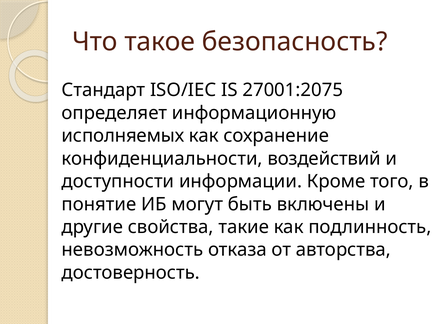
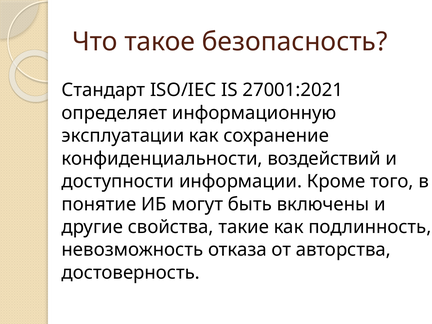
27001:2075: 27001:2075 -> 27001:2021
исполняемых: исполняемых -> эксплуатации
